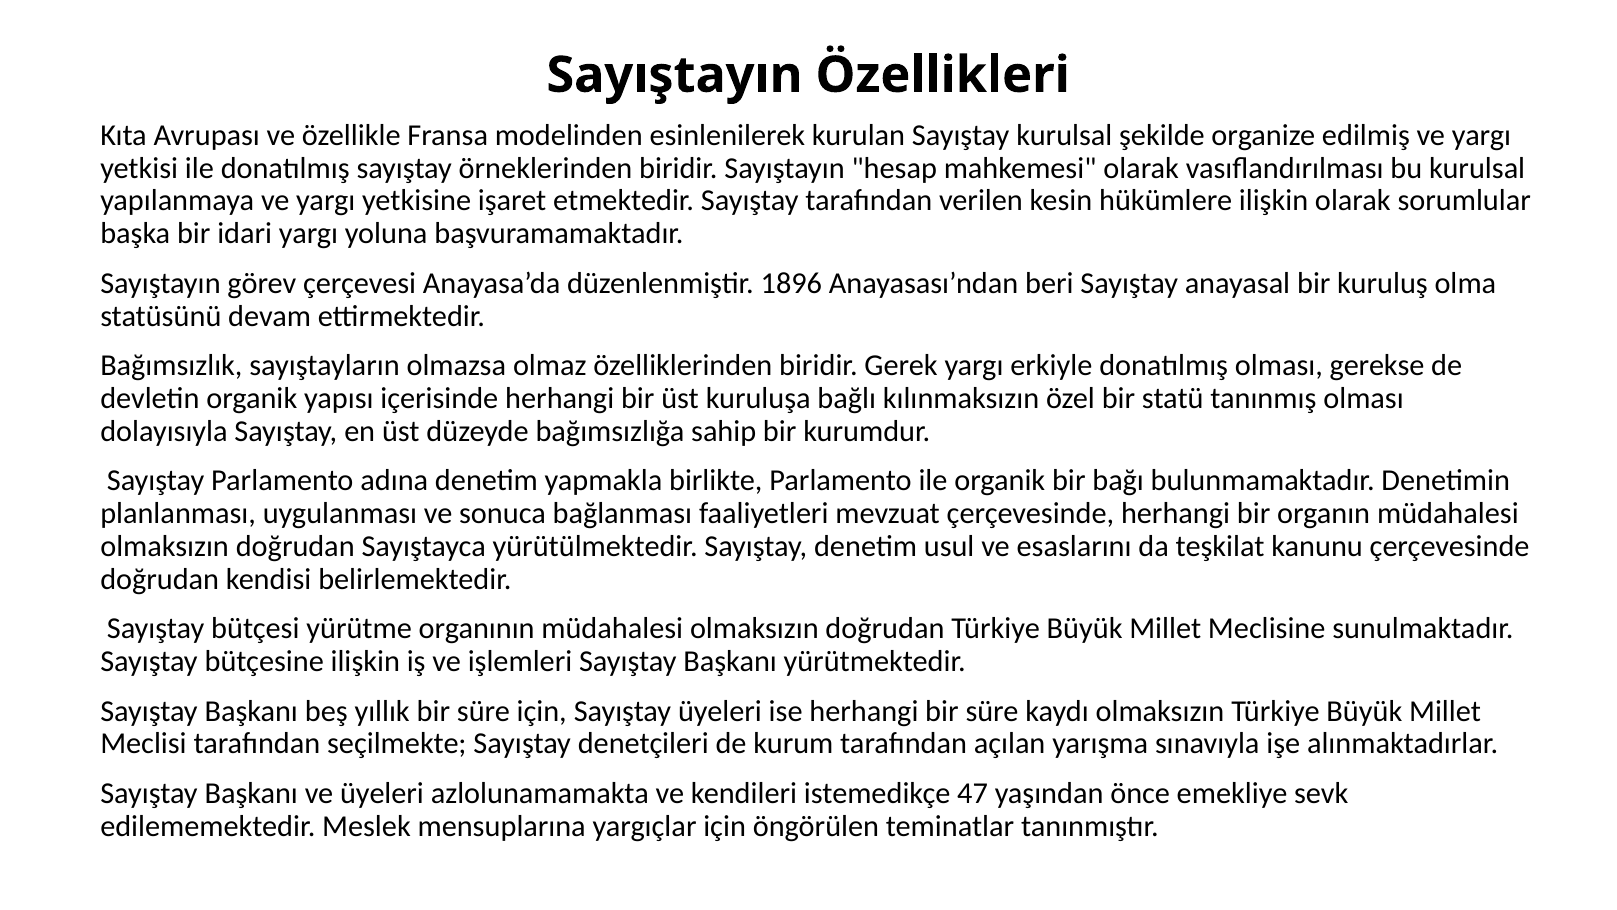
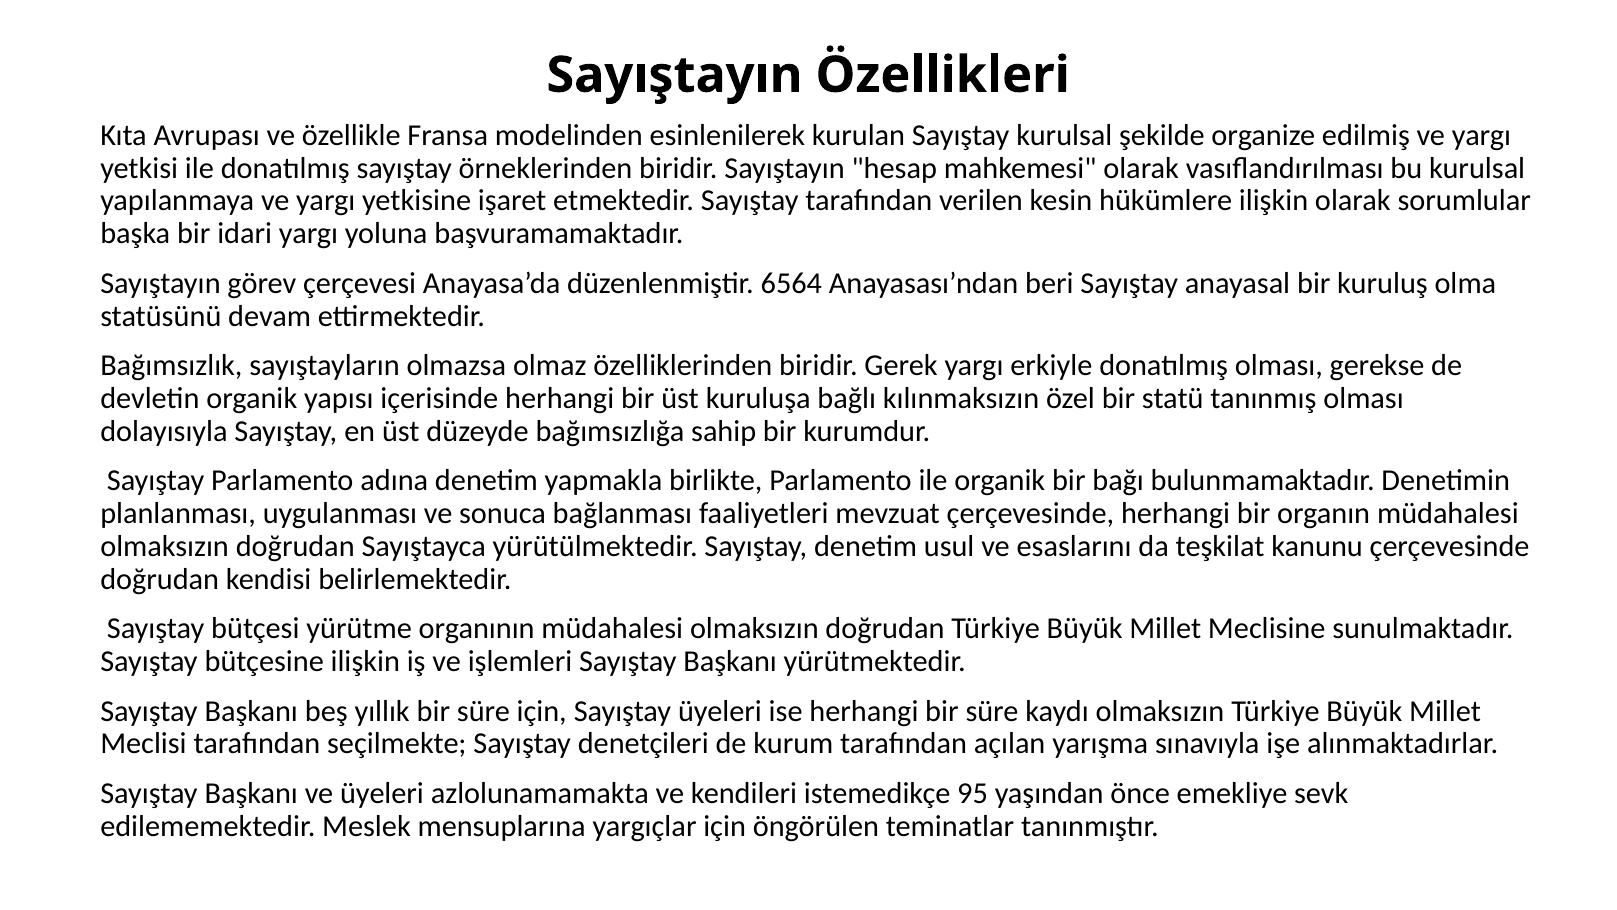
1896: 1896 -> 6564
47: 47 -> 95
